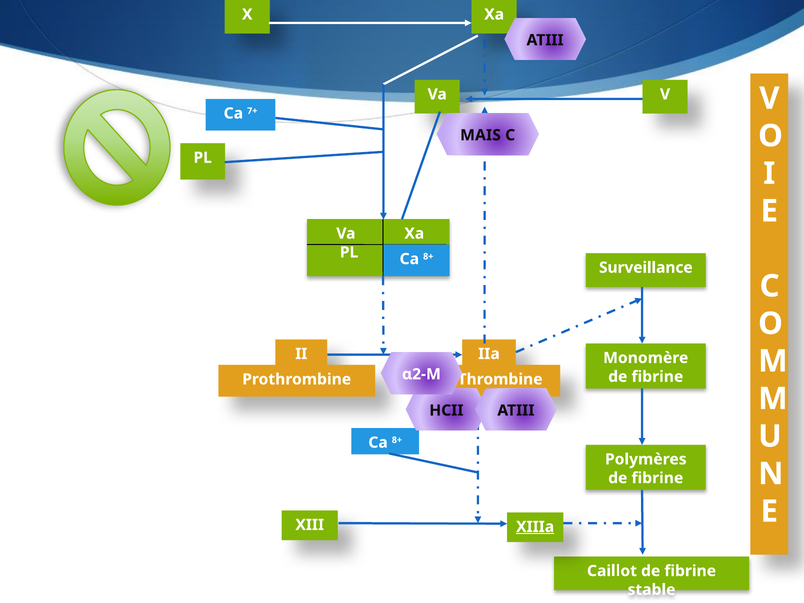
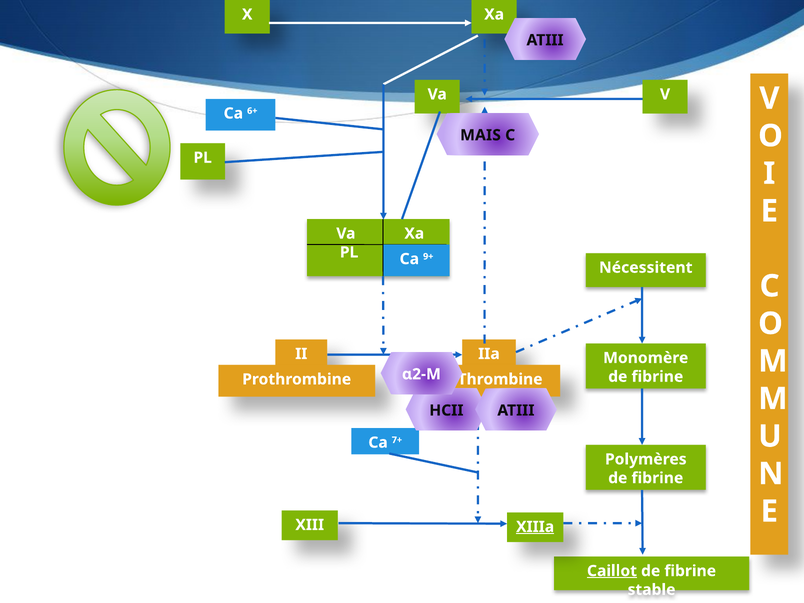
7+: 7+ -> 6+
8+ at (428, 256): 8+ -> 9+
Surveillance: Surveillance -> Nécessitent
8+ at (397, 440): 8+ -> 7+
Caillot underline: none -> present
